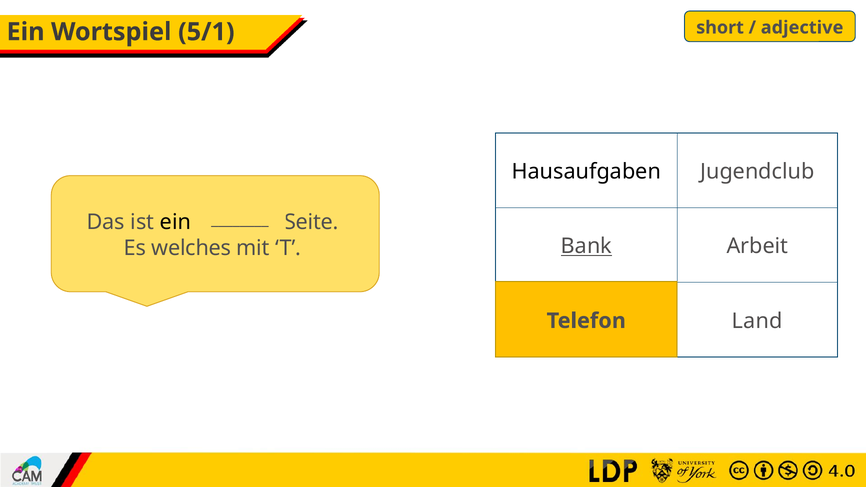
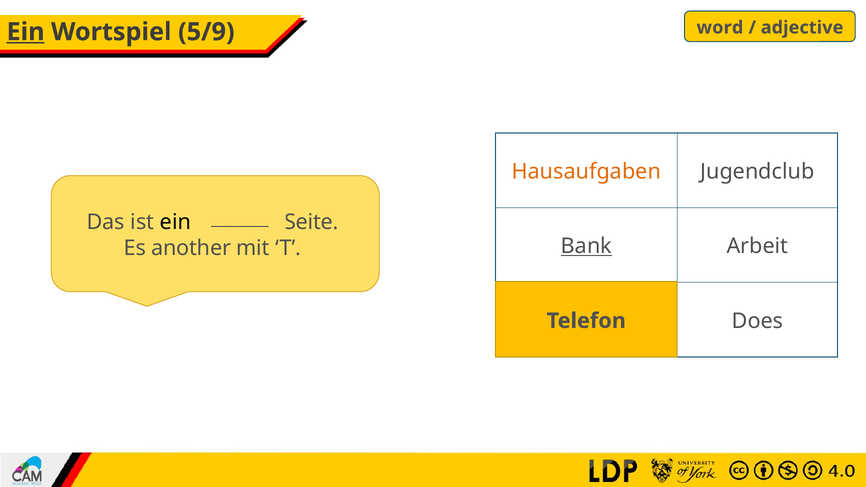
short: short -> word
Ein at (26, 32) underline: none -> present
5/1: 5/1 -> 5/9
Hausaufgaben colour: black -> orange
welches: welches -> another
Land: Land -> Does
